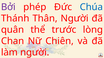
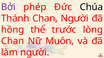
Chúa colour: blue -> black
Thánh Thân: Thân -> Chan
quân: quân -> hồng
Chiên: Chiên -> Muôn
